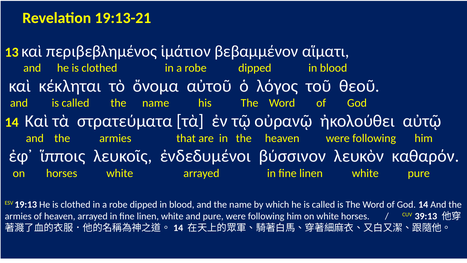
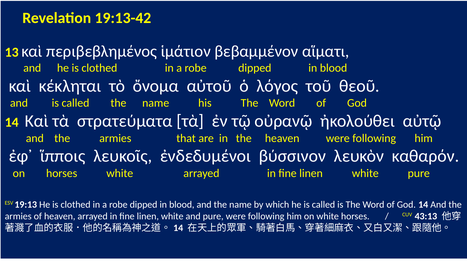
19:13-21: 19:13-21 -> 19:13-42
39:13: 39:13 -> 43:13
